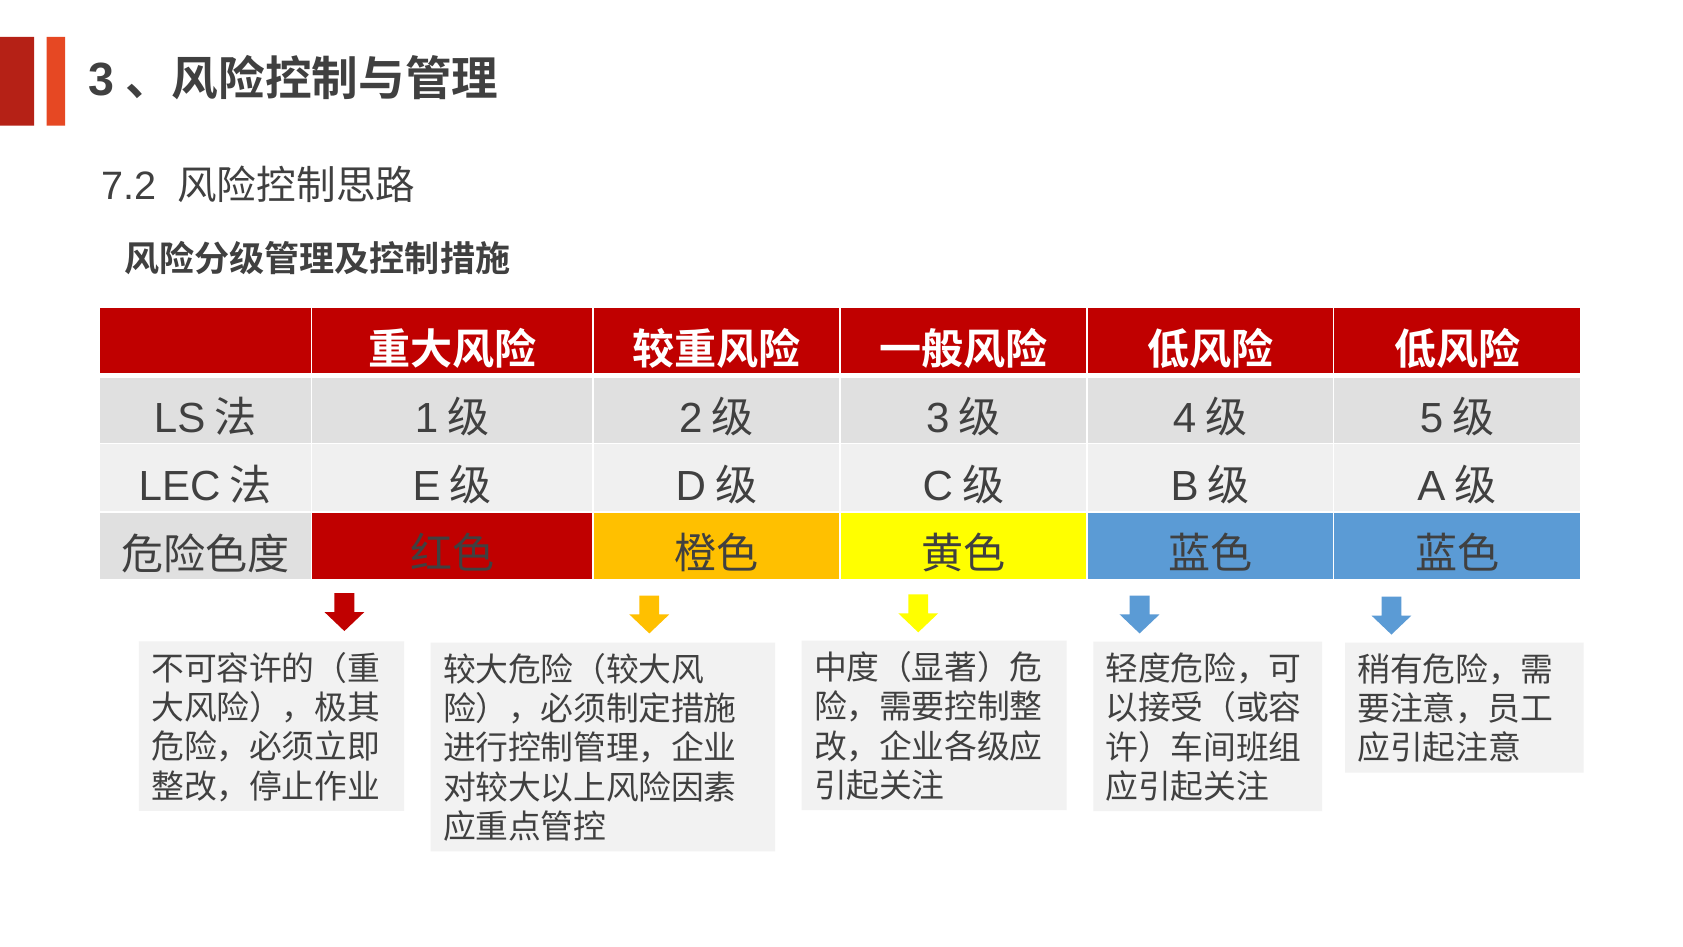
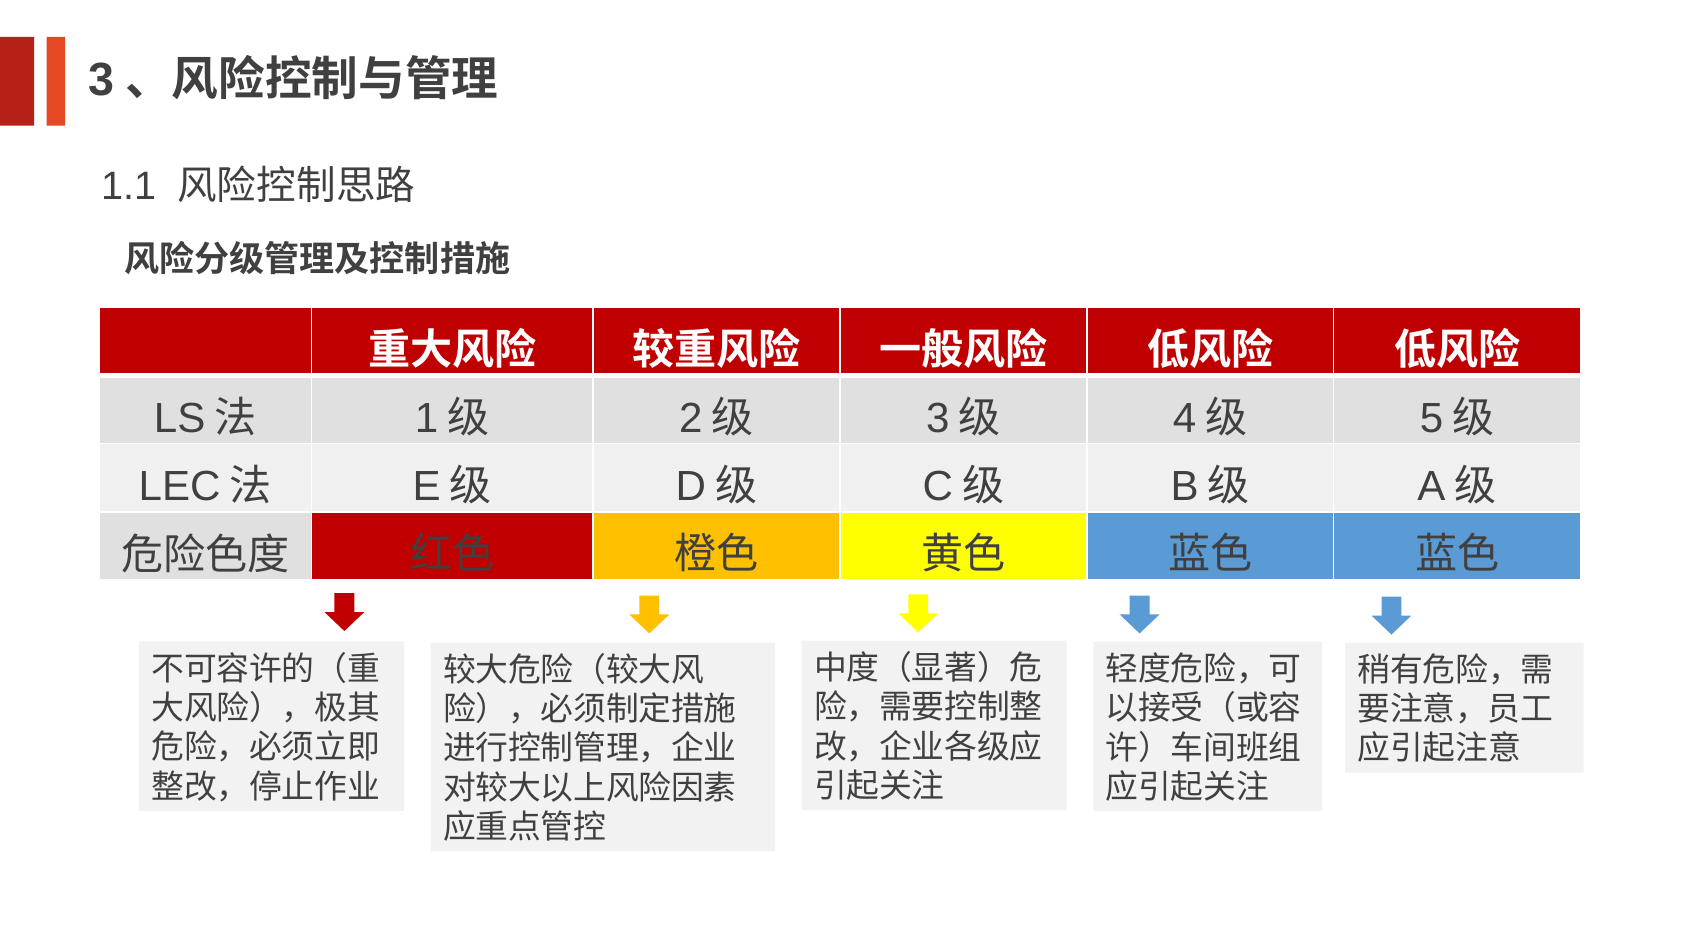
7.2: 7.2 -> 1.1
